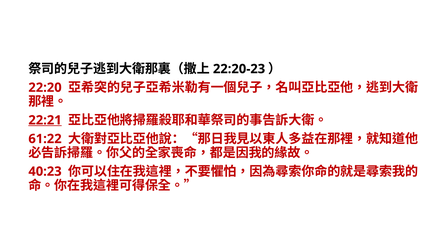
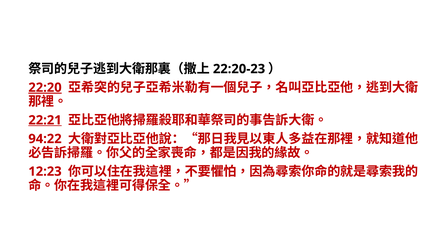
22:20 underline: none -> present
61:22: 61:22 -> 94:22
40:23: 40:23 -> 12:23
